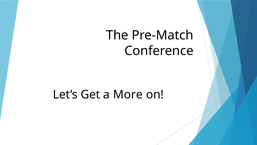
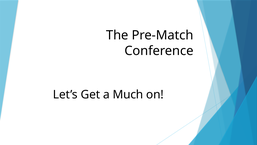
More: More -> Much
